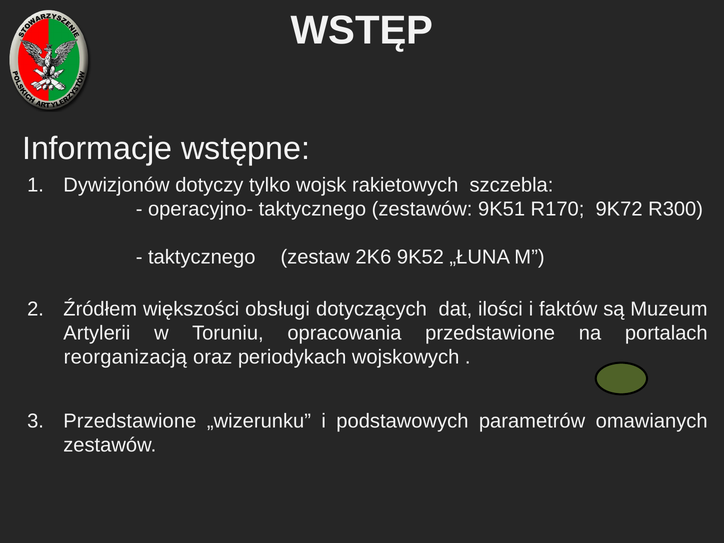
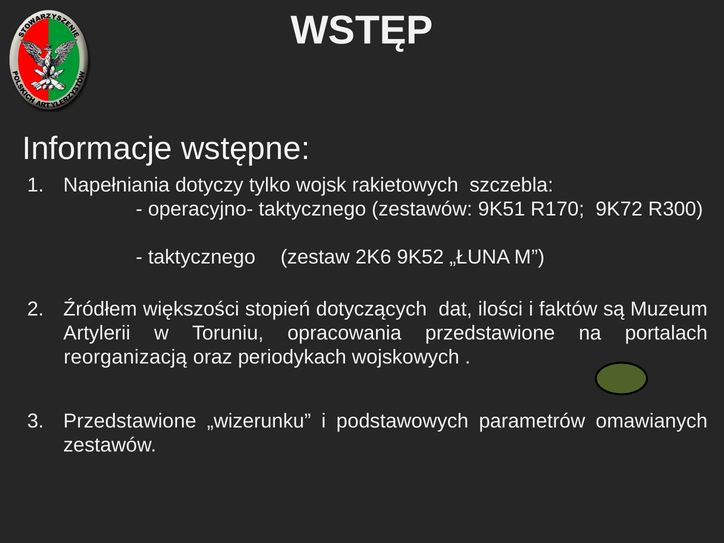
Dywizjonów: Dywizjonów -> Napełniania
obsługi: obsługi -> stopień
